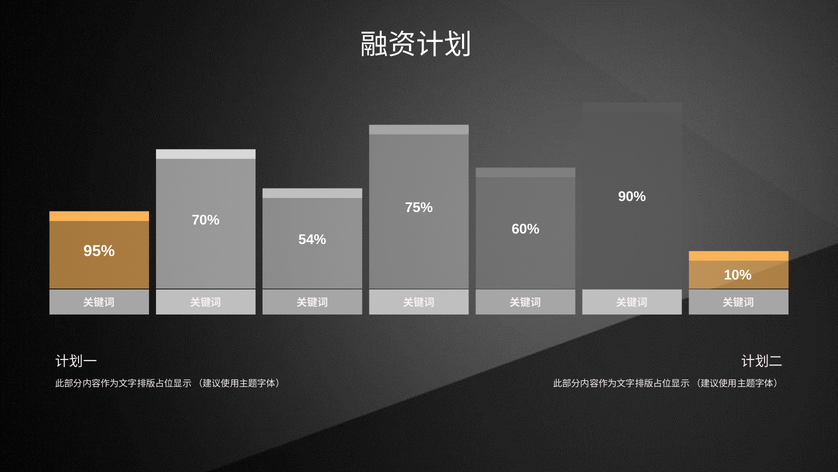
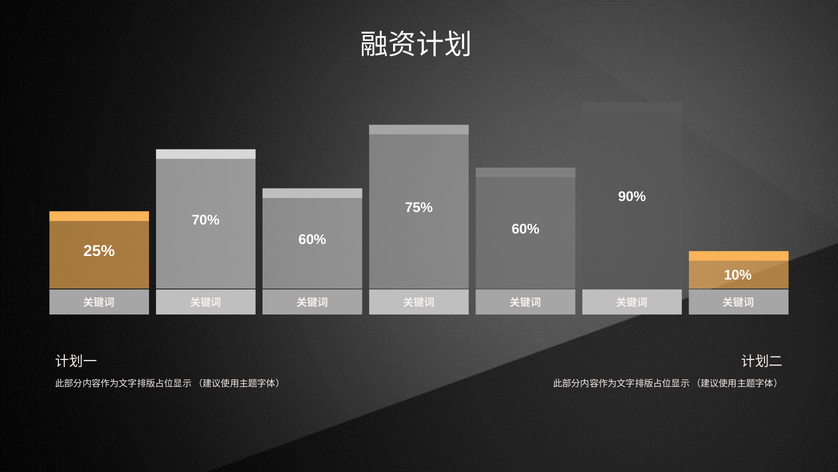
54% at (312, 239): 54% -> 60%
95%: 95% -> 25%
